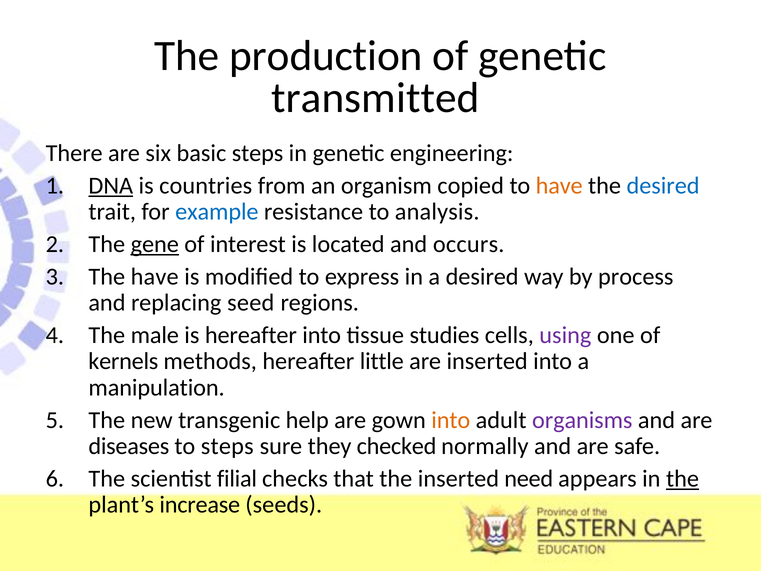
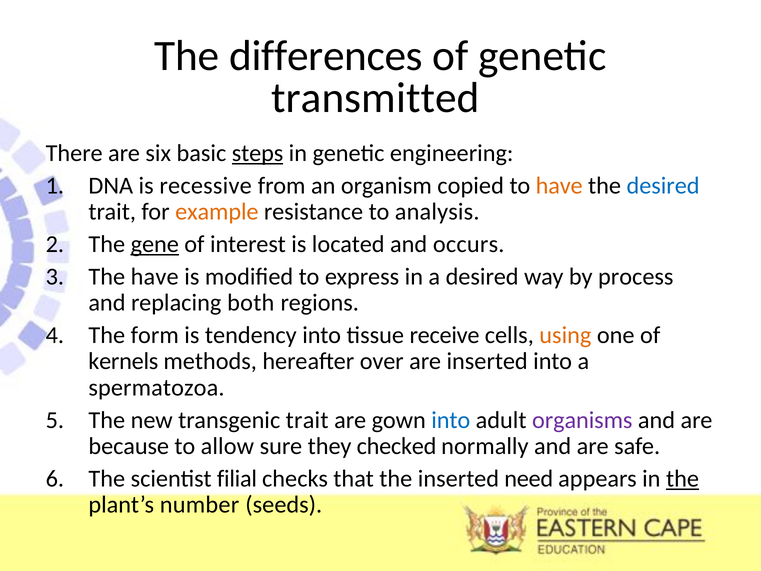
production: production -> differences
steps at (258, 153) underline: none -> present
DNA underline: present -> none
countries: countries -> recessive
example colour: blue -> orange
seed: seed -> both
male: male -> form
is hereafter: hereafter -> tendency
studies: studies -> receive
using colour: purple -> orange
little: little -> over
manipulation: manipulation -> spermatozoa
transgenic help: help -> trait
into at (451, 420) colour: orange -> blue
diseases: diseases -> because
to steps: steps -> allow
increase: increase -> number
